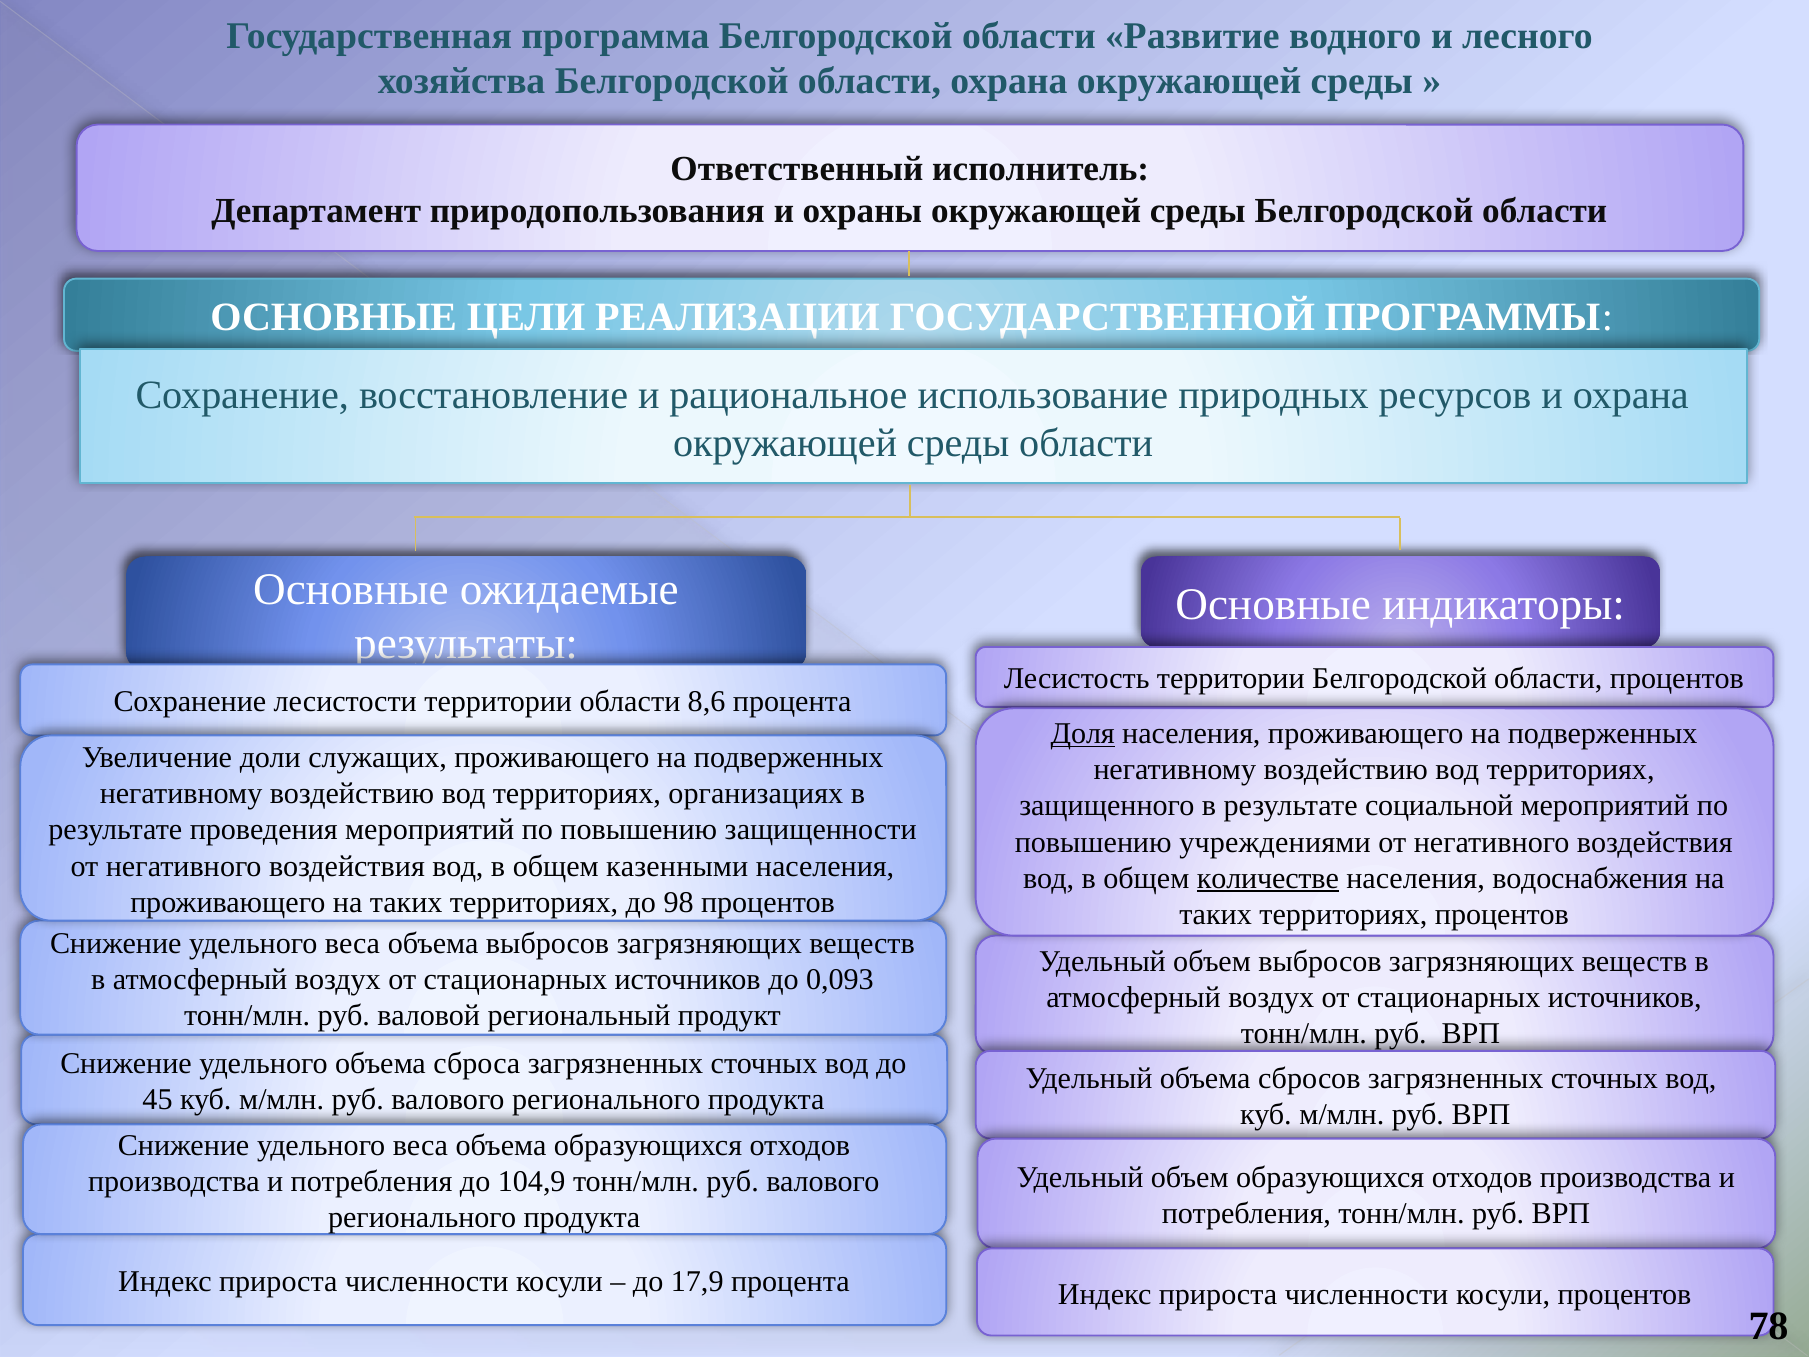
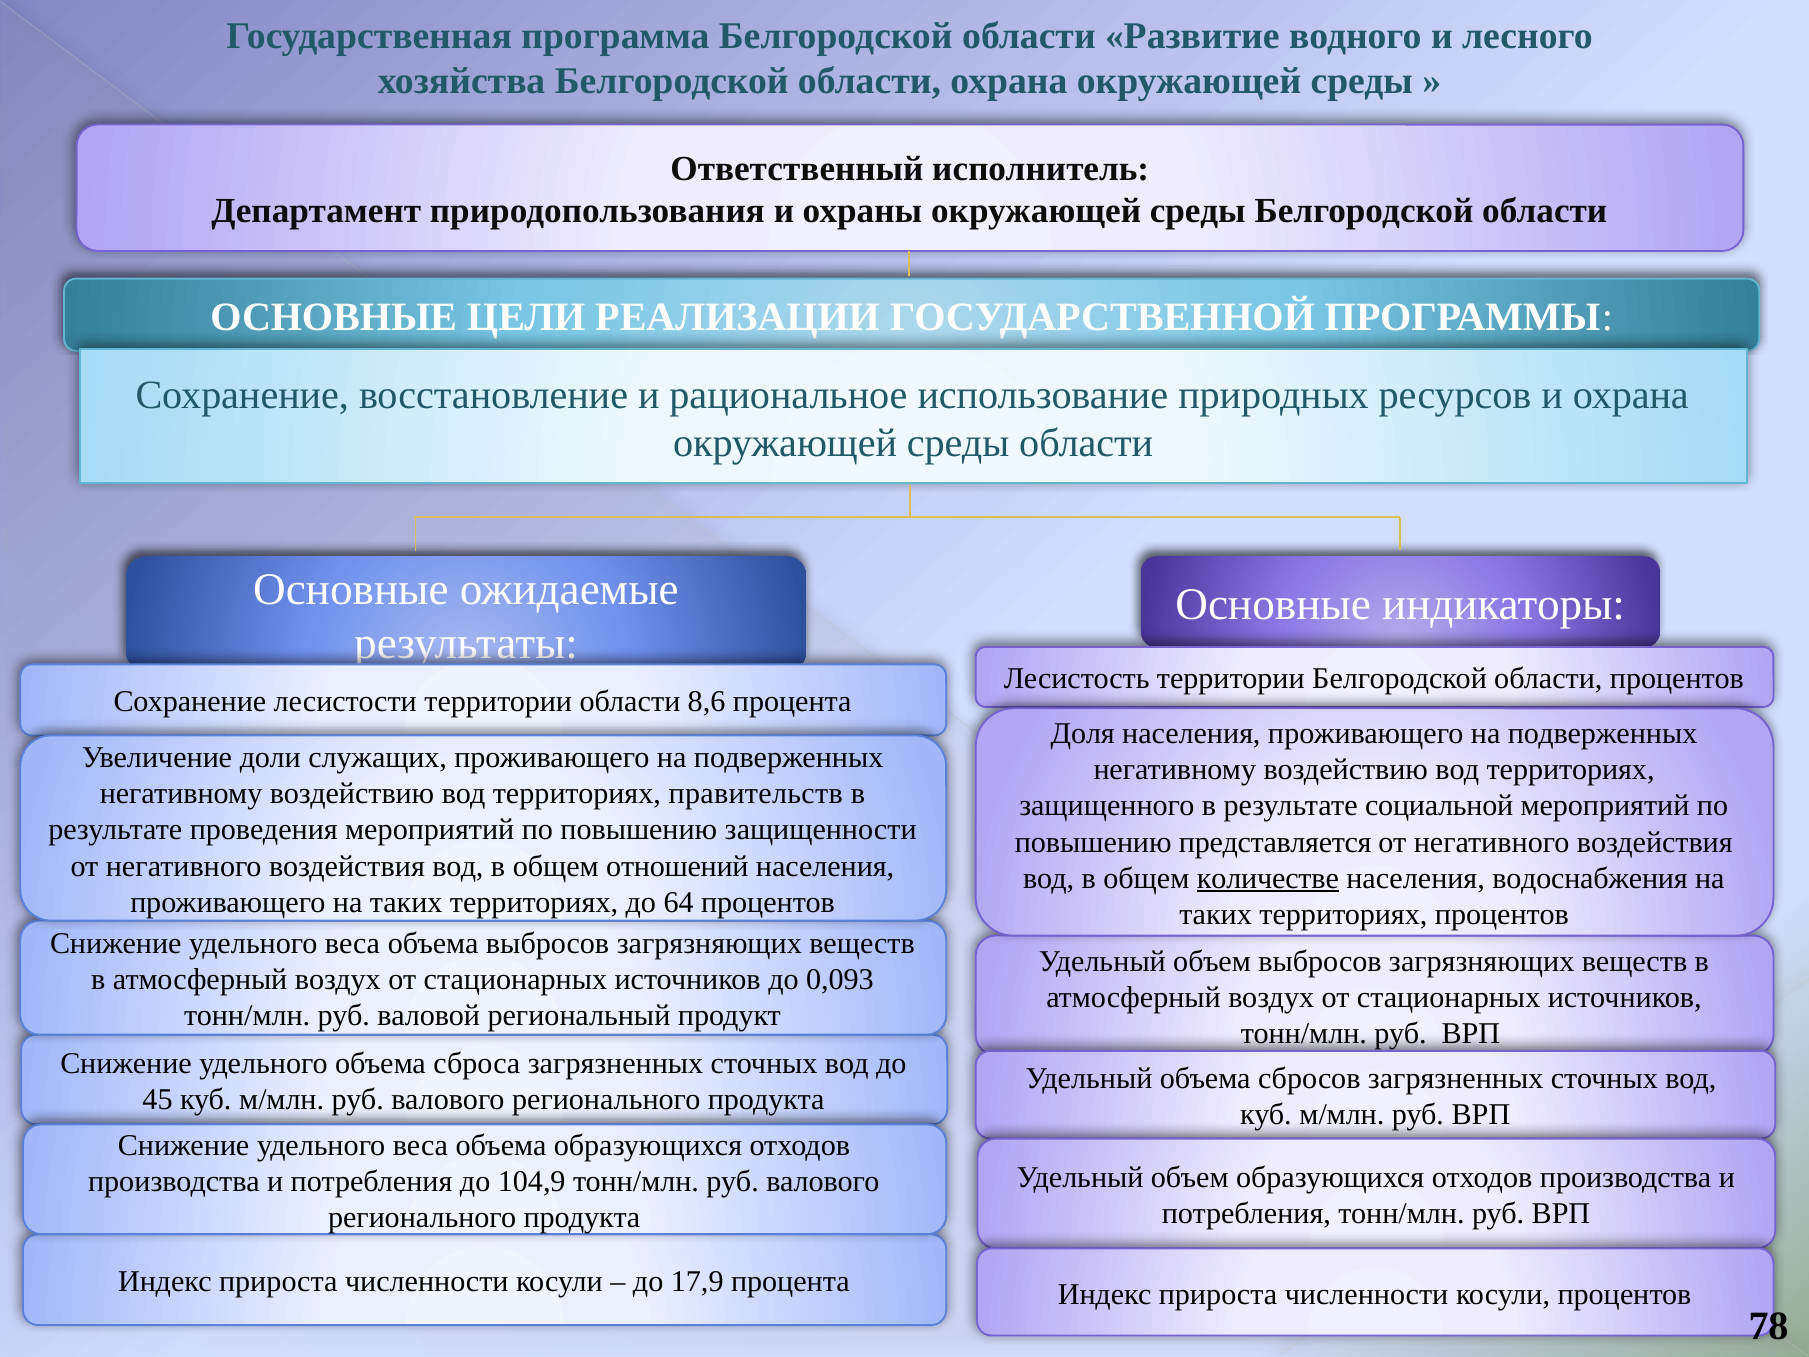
Доля underline: present -> none
организациях: организациях -> правительств
учреждениями: учреждениями -> представляется
казенными: казенными -> отношений
98: 98 -> 64
